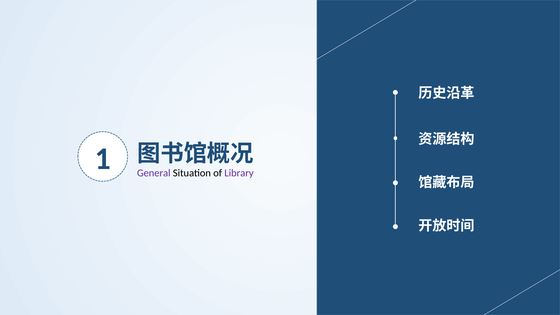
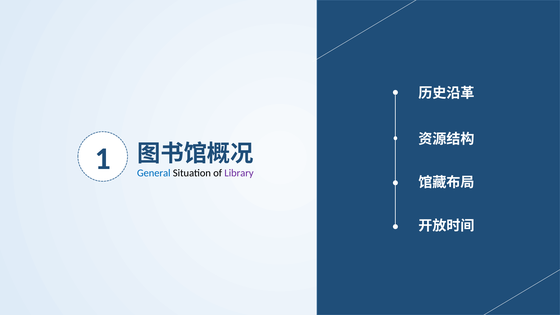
General colour: purple -> blue
